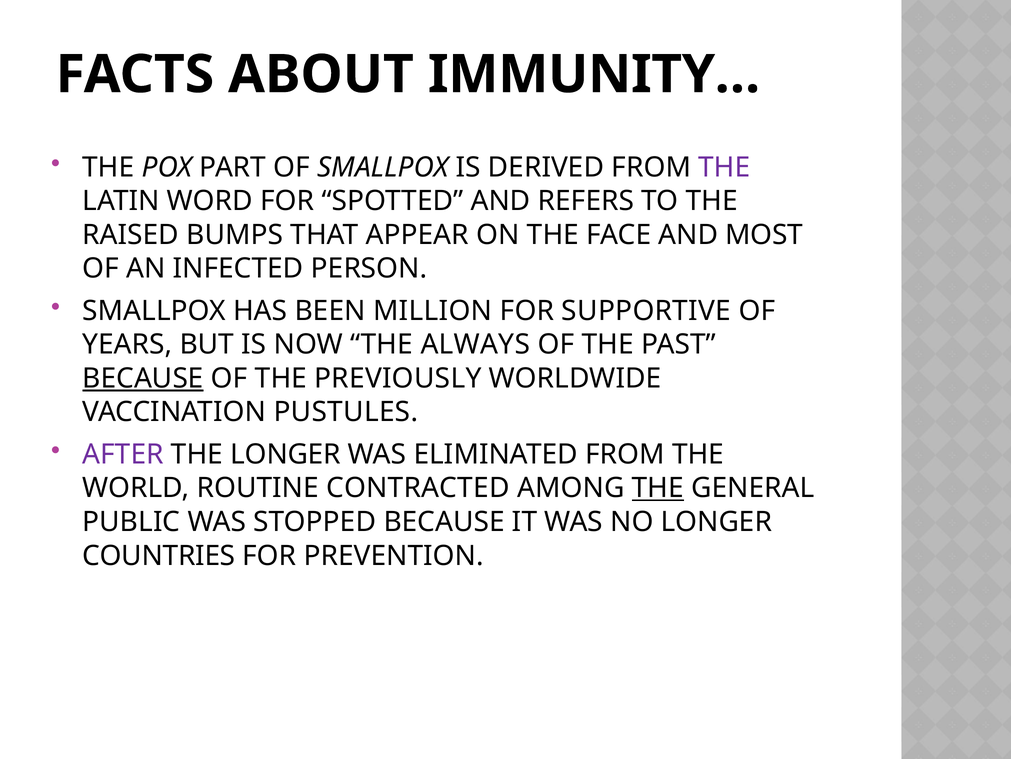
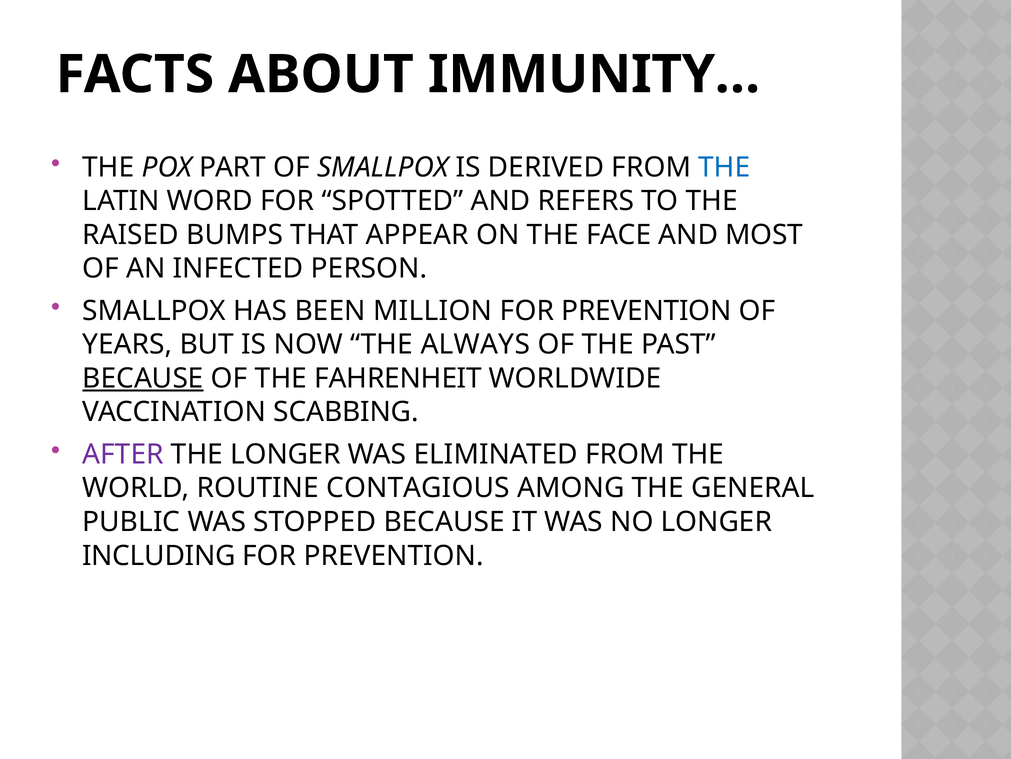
THE at (724, 167) colour: purple -> blue
SUPPORTIVE at (646, 311): SUPPORTIVE -> PREVENTION
PREVIOUSLY: PREVIOUSLY -> FAHRENHEIT
PUSTULES: PUSTULES -> SCABBING
CONTRACTED: CONTRACTED -> CONTAGIOUS
THE at (658, 488) underline: present -> none
COUNTRIES: COUNTRIES -> INCLUDING
